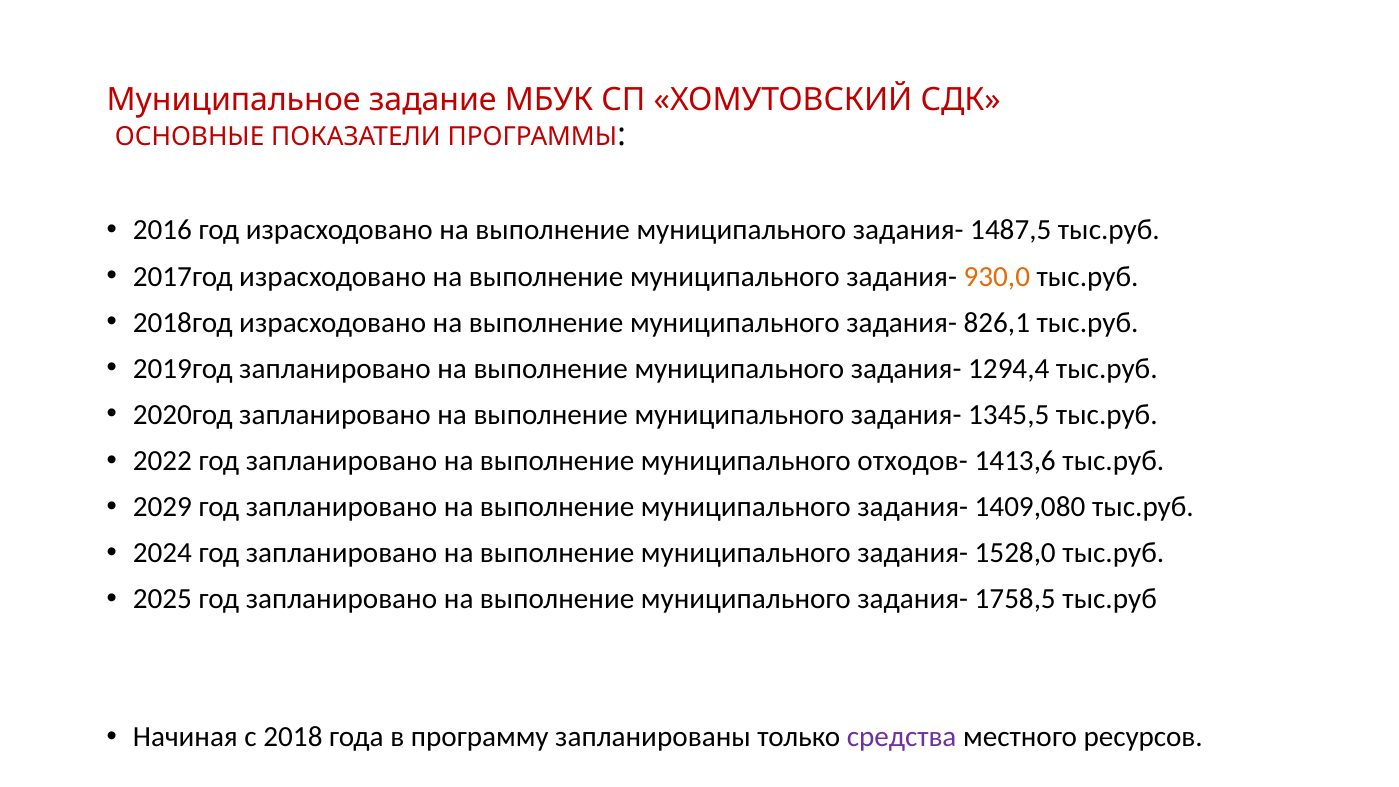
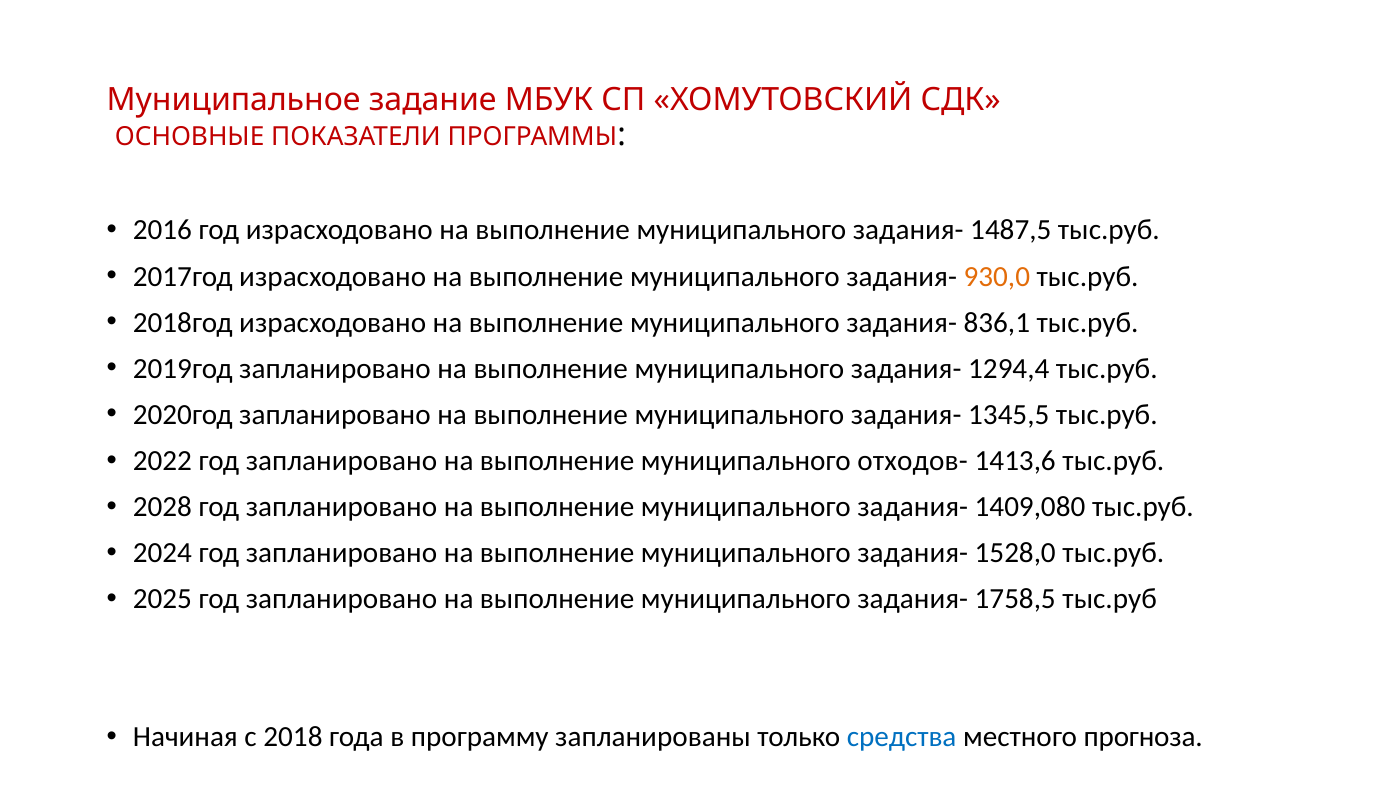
826,1: 826,1 -> 836,1
2029: 2029 -> 2028
средства colour: purple -> blue
ресурсов: ресурсов -> прогноза
